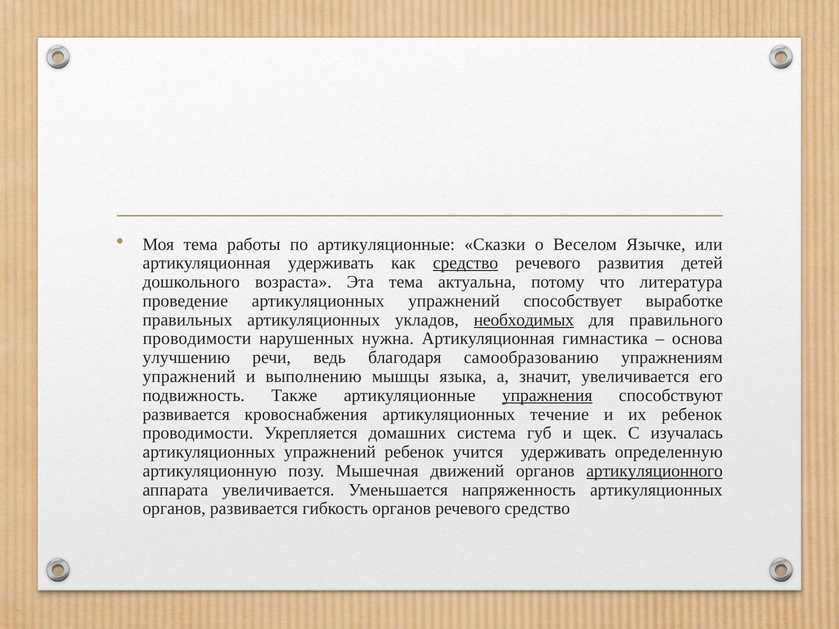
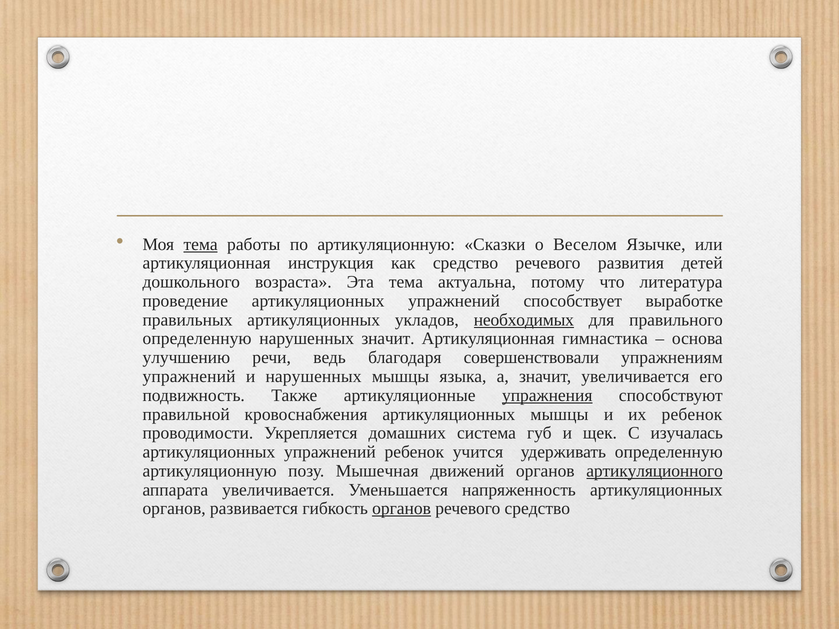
тема at (201, 244) underline: none -> present
по артикуляционные: артикуляционные -> артикуляционную
артикуляционная удерживать: удерживать -> инструкция
средство at (466, 263) underline: present -> none
проводимости at (197, 339): проводимости -> определенную
нарушенных нужна: нужна -> значит
самообразованию: самообразованию -> совершенствовали
и выполнению: выполнению -> нарушенных
развивается at (186, 414): развивается -> правильной
артикуляционных течение: течение -> мышцы
органов at (402, 509) underline: none -> present
